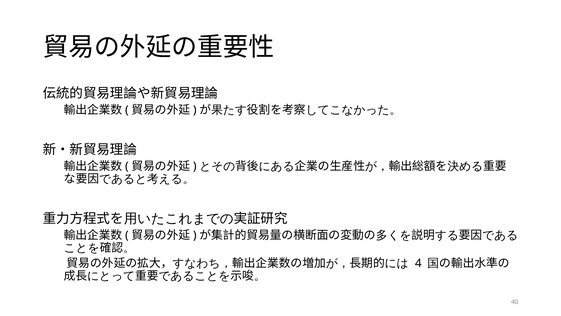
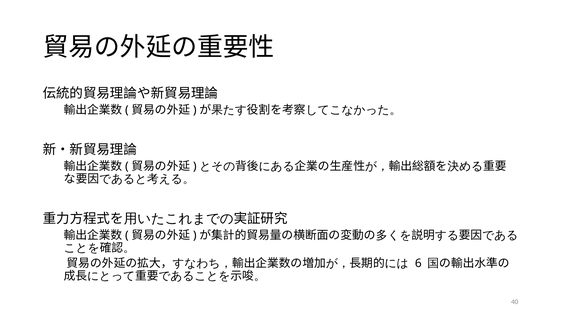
4: 4 -> 6
